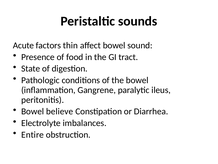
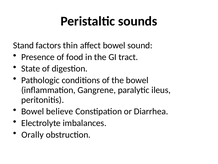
Acute: Acute -> Stand
Entire: Entire -> Orally
